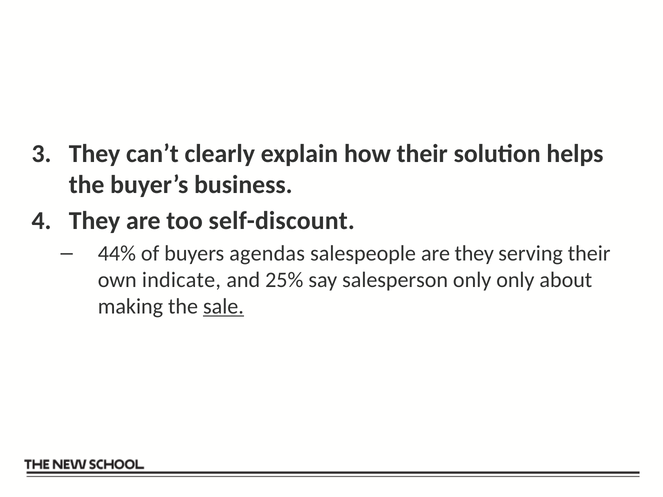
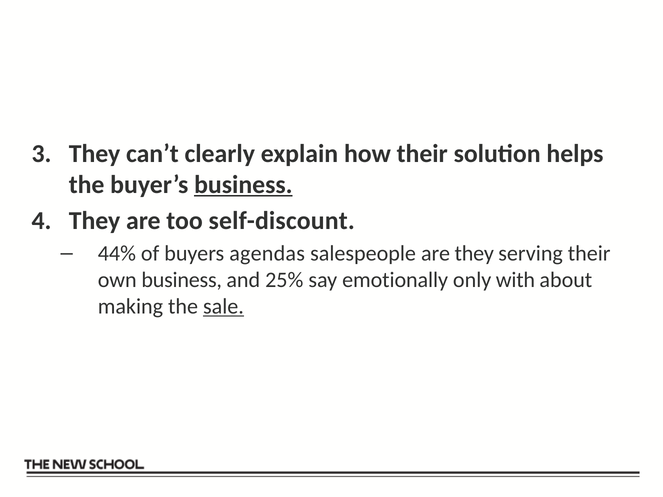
business at (243, 185) underline: none -> present
own indicate: indicate -> business
salesperson: salesperson -> emotionally
only only: only -> with
